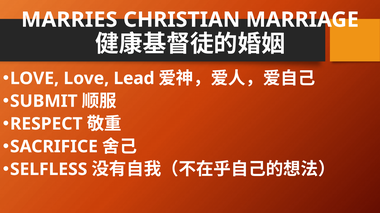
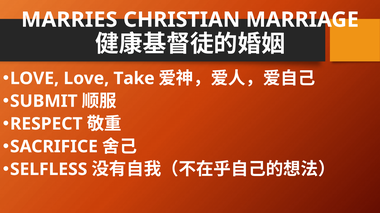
Lead: Lead -> Take
